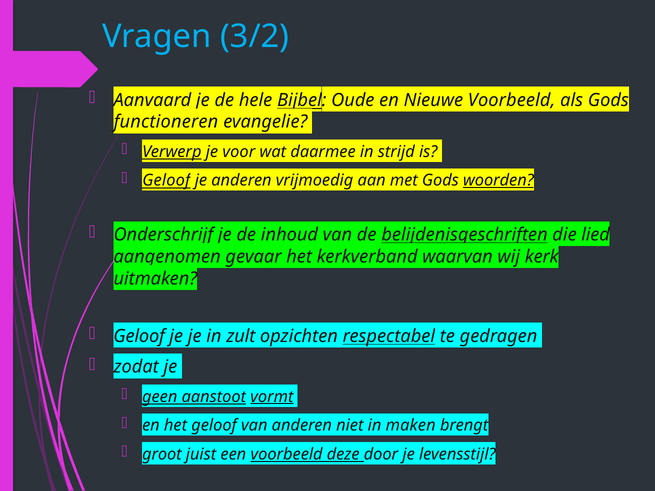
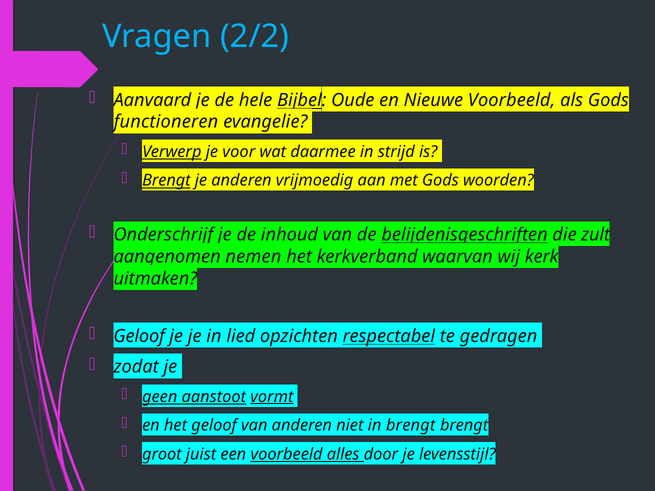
3/2: 3/2 -> 2/2
Geloof at (166, 181): Geloof -> Brengt
woorden underline: present -> none
lied: lied -> zult
gevaar: gevaar -> nemen
zult: zult -> lied
in maken: maken -> brengt
deze: deze -> alles
